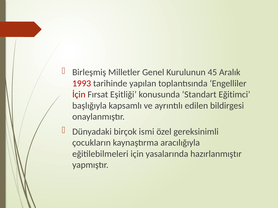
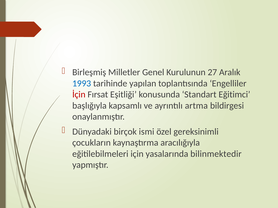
45: 45 -> 27
1993 colour: red -> blue
edilen: edilen -> artma
hazırlanmıştır: hazırlanmıştır -> bilinmektedir
